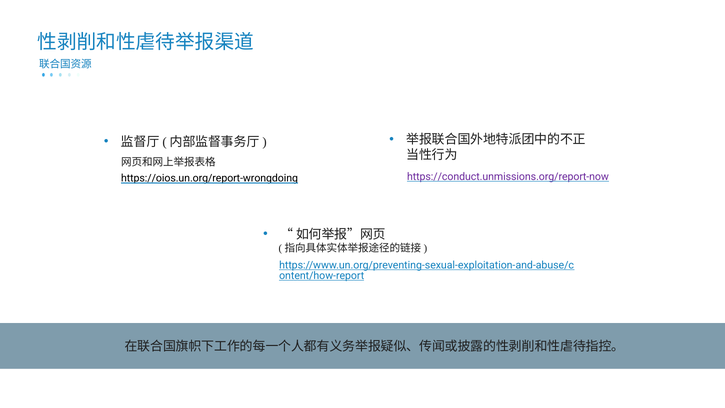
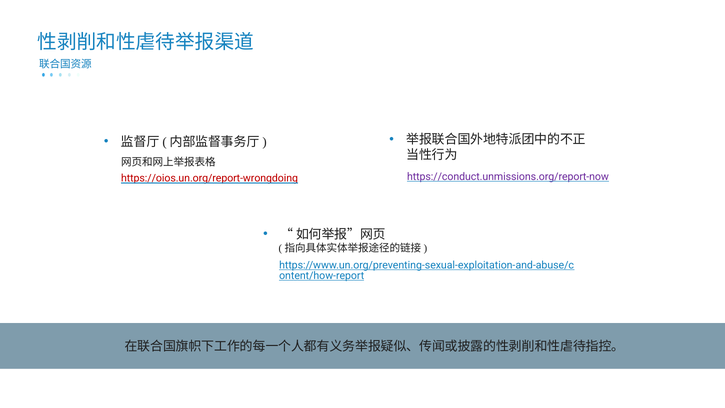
https://oios.un.org/report-wrongdoing colour: black -> red
